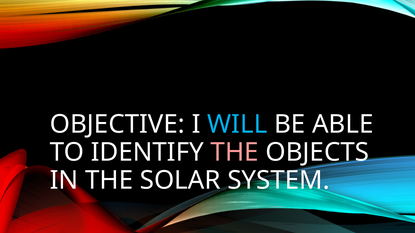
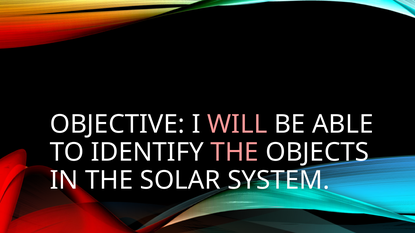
WILL colour: light blue -> pink
